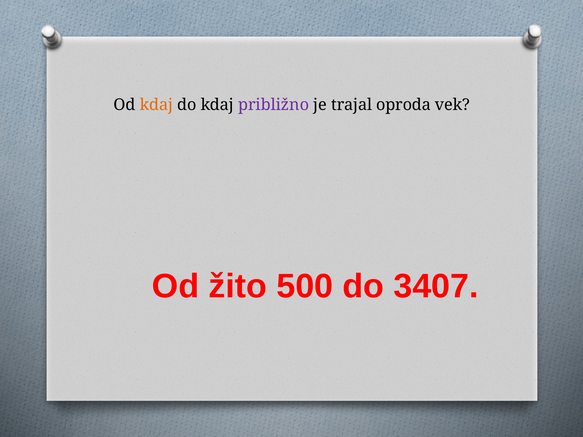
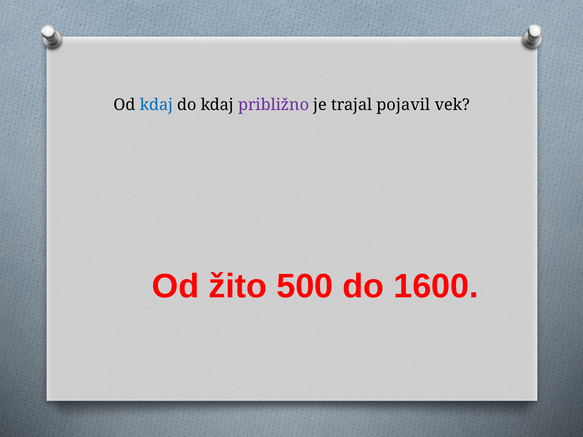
kdaj at (156, 105) colour: orange -> blue
oproda: oproda -> pojavil
3407: 3407 -> 1600
